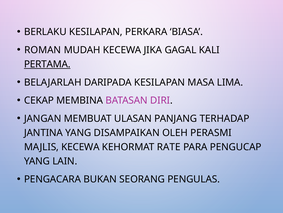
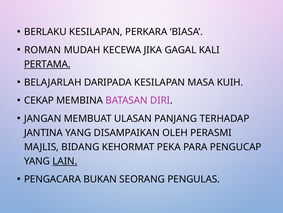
LIMA: LIMA -> KUIH
MAJLIS KECEWA: KECEWA -> BIDANG
RATE: RATE -> PEKA
LAIN underline: none -> present
